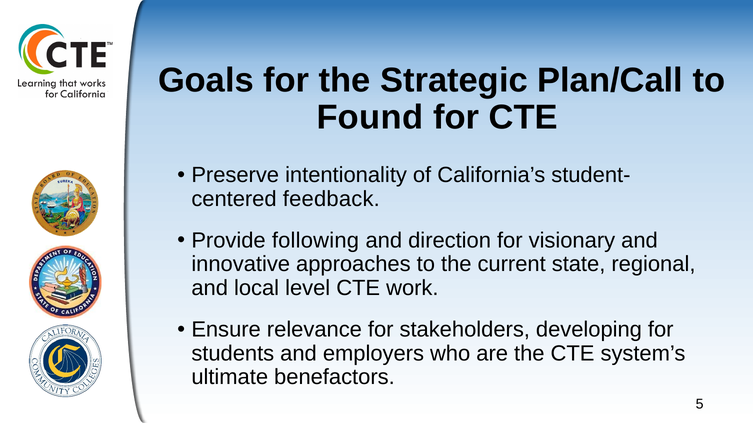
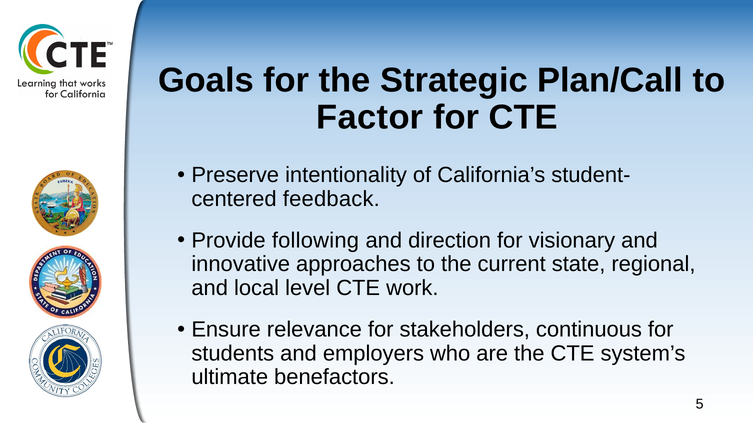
Found: Found -> Factor
developing: developing -> continuous
